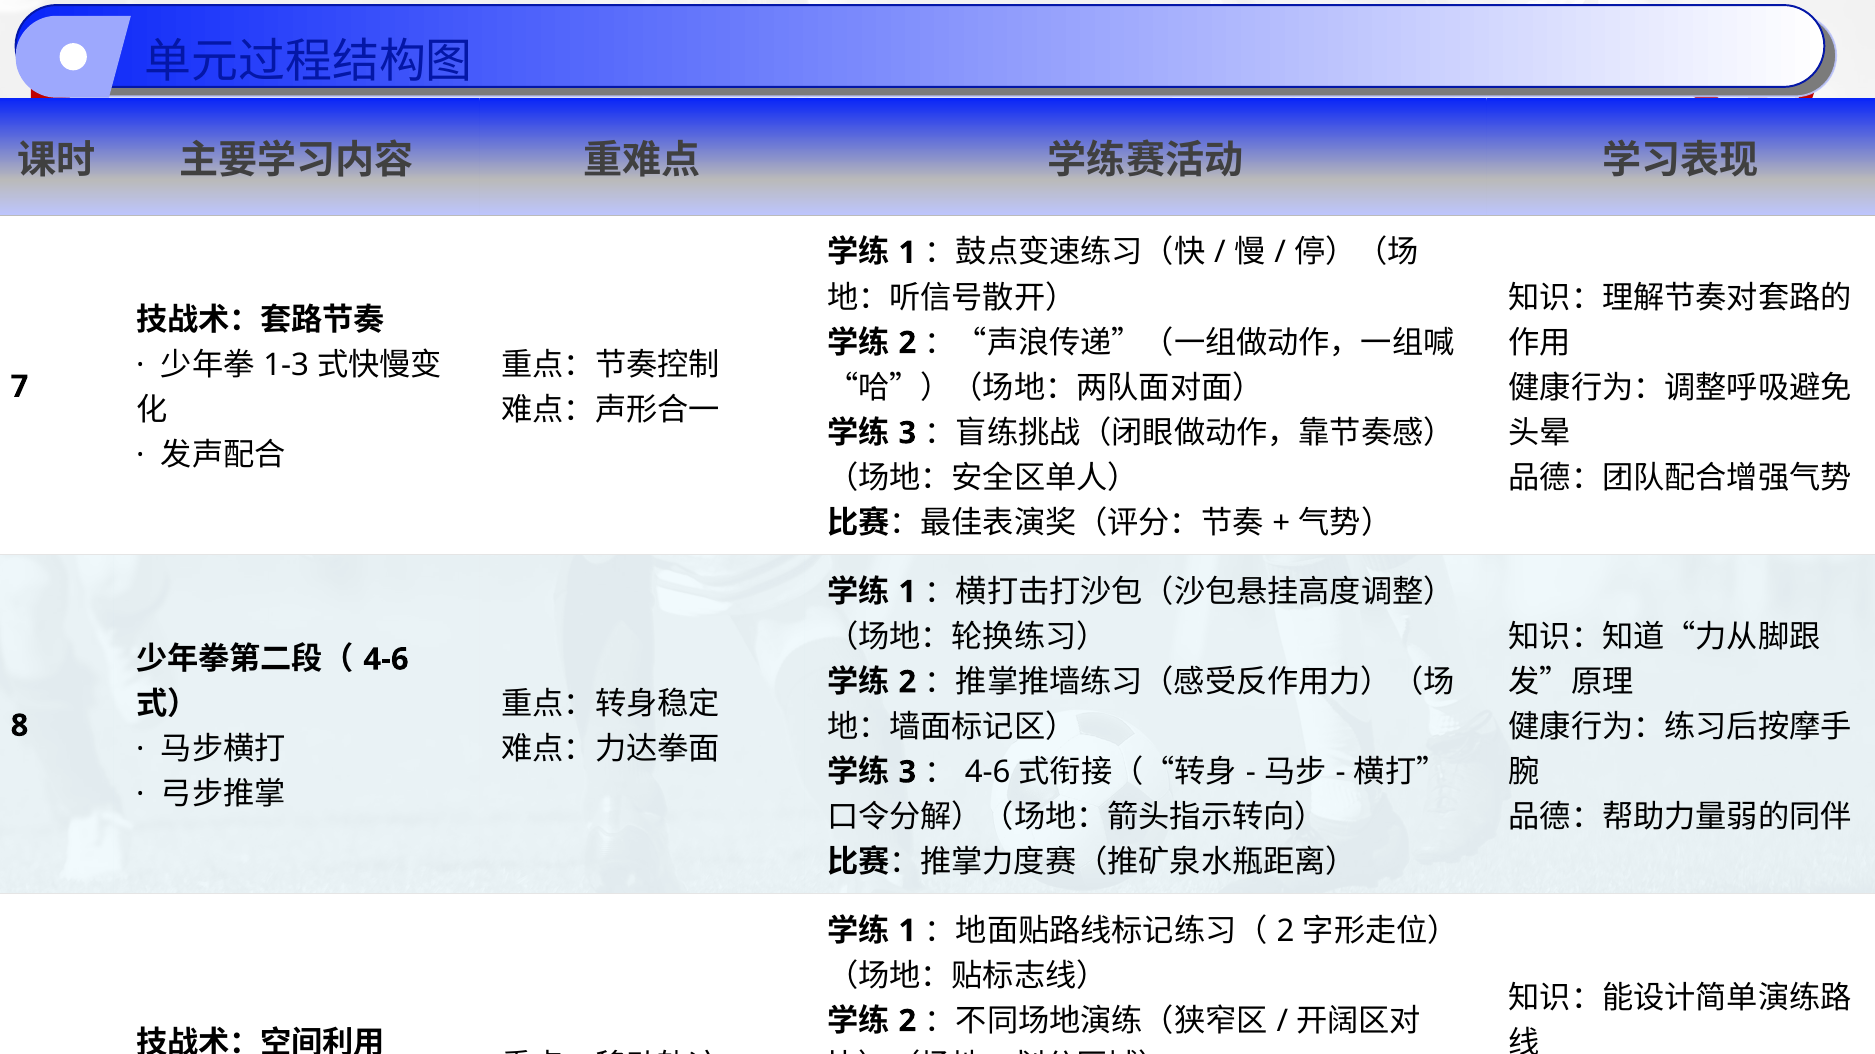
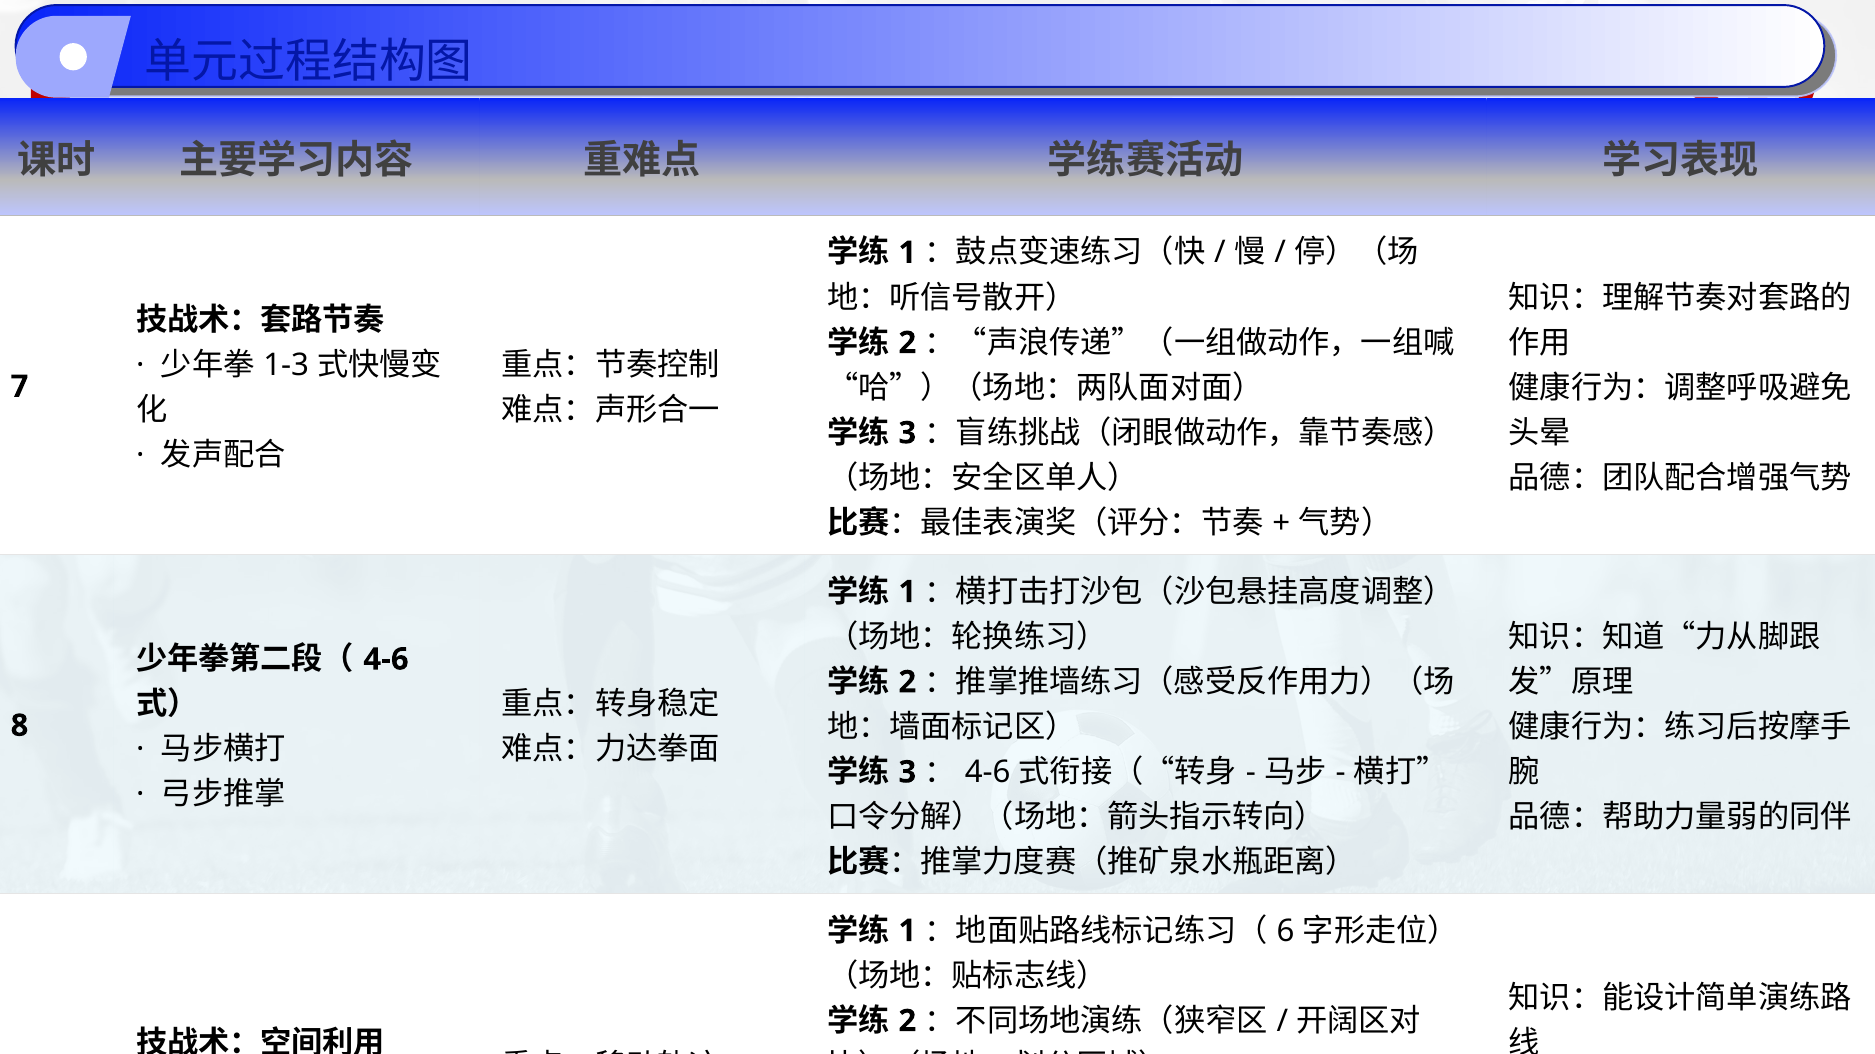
2 at (1286, 931): 2 -> 6
